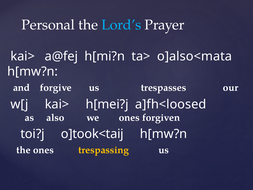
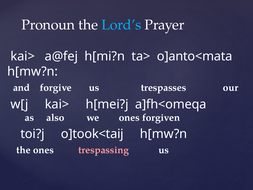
Personal: Personal -> Pronoun
o]also<mata: o]also<mata -> o]anto<mata
a]fh<loosed: a]fh<loosed -> a]fh<omeqa
trespassing colour: yellow -> pink
